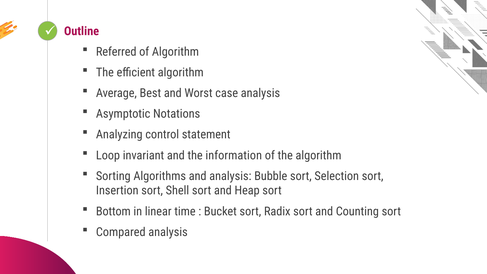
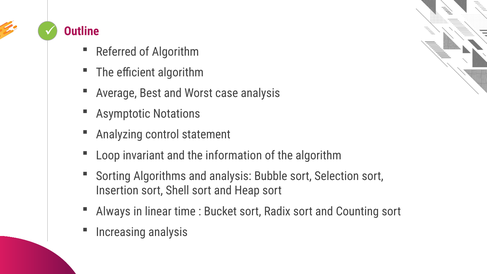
Bottom: Bottom -> Always
Compared: Compared -> Increasing
